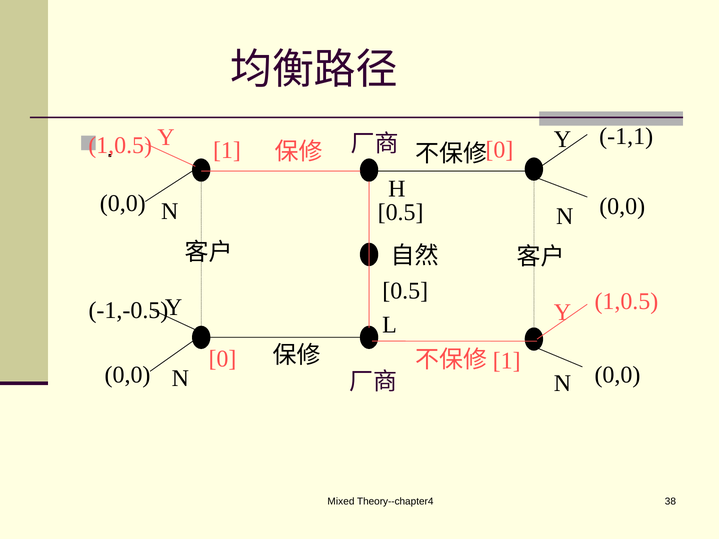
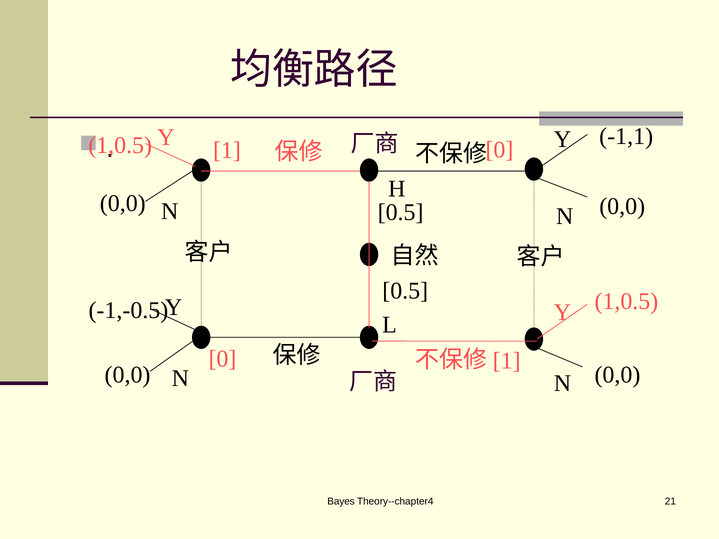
Mixed: Mixed -> Bayes
38: 38 -> 21
